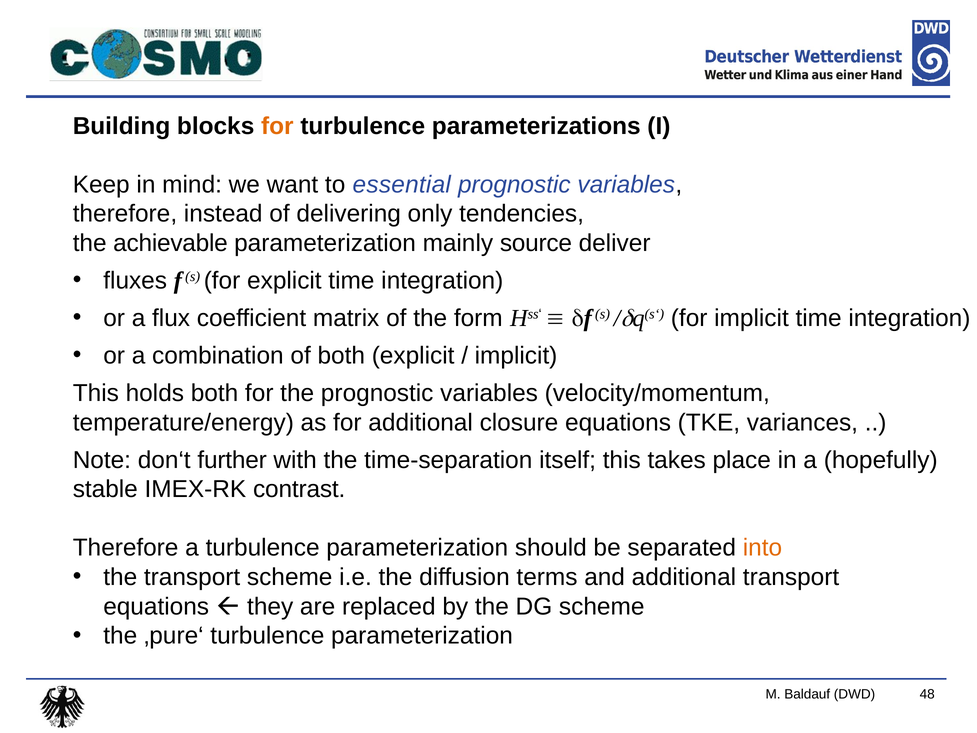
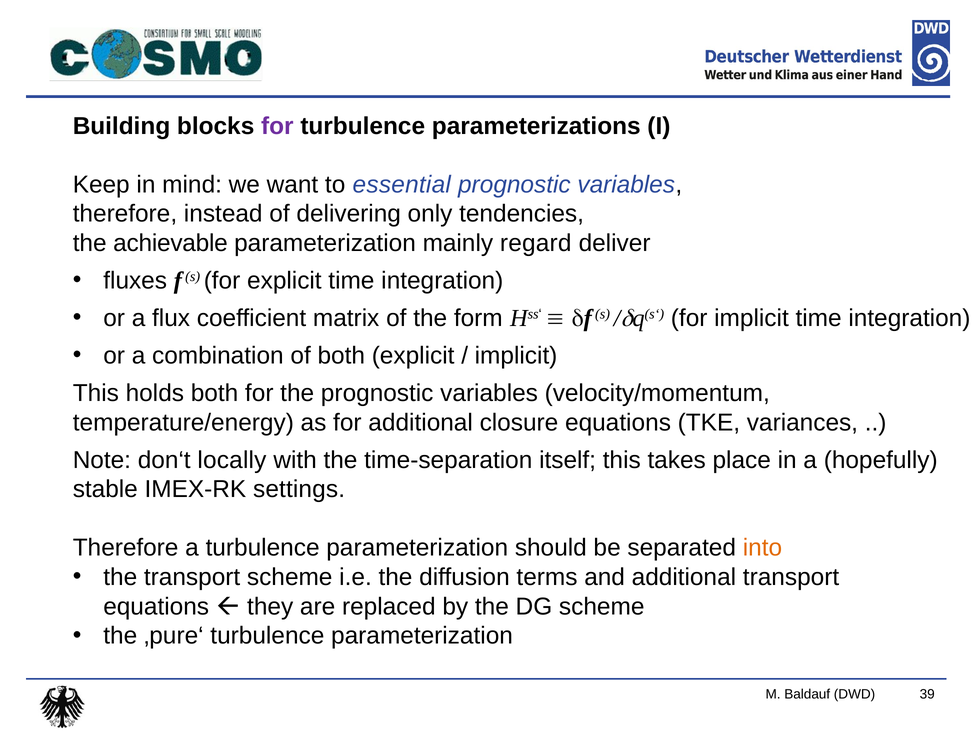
for at (277, 126) colour: orange -> purple
source: source -> regard
further: further -> locally
contrast: contrast -> settings
48: 48 -> 39
